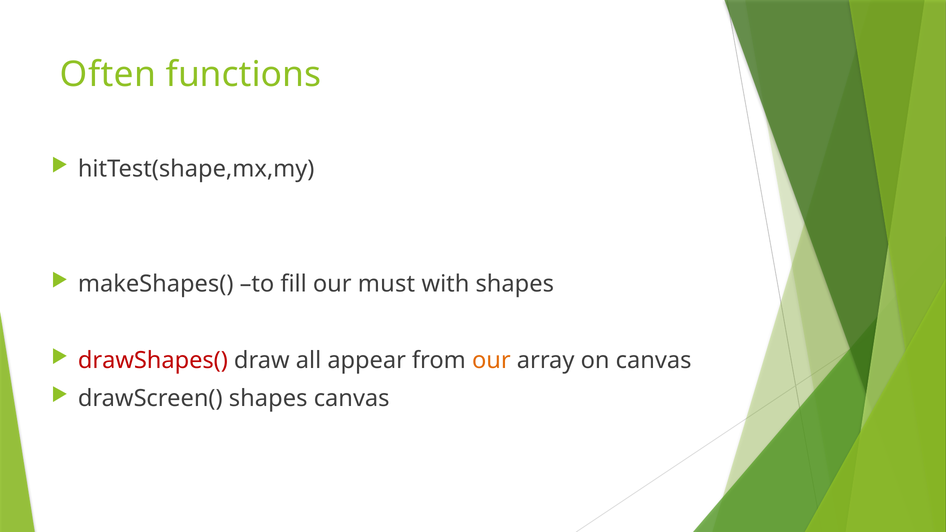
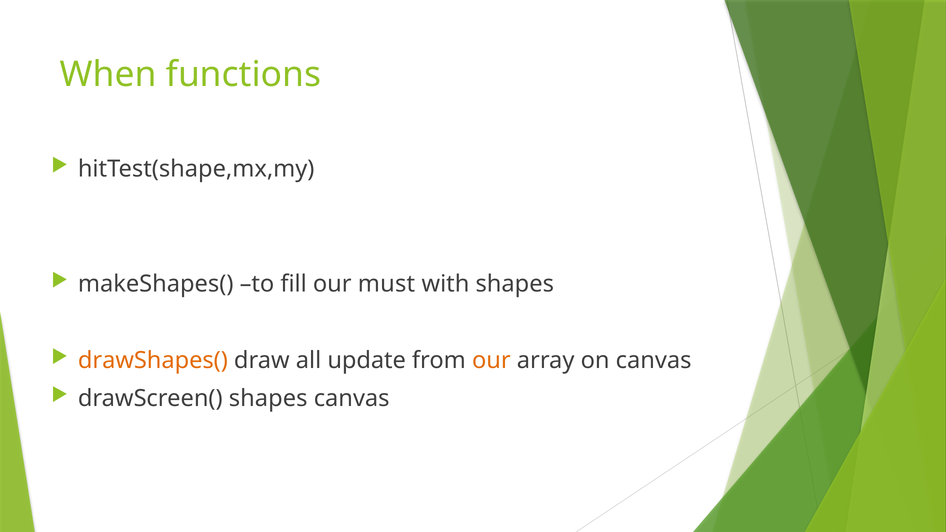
Often: Often -> When
drawShapes( colour: red -> orange
appear: appear -> update
